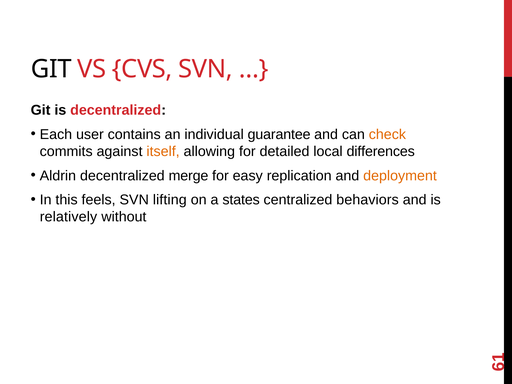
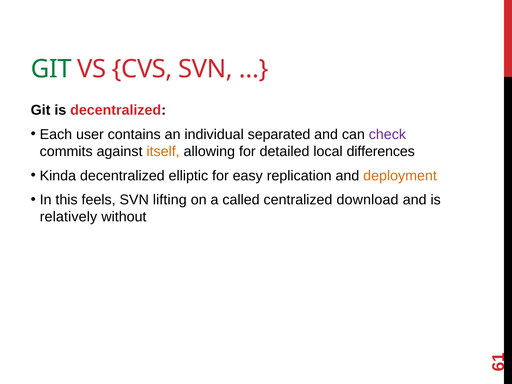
GIT at (51, 69) colour: black -> green
guarantee: guarantee -> separated
check colour: orange -> purple
Aldrin: Aldrin -> Kinda
merge: merge -> elliptic
states: states -> called
behaviors: behaviors -> download
